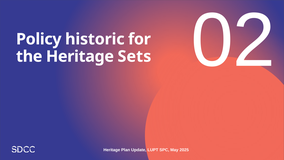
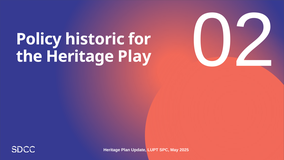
Sets: Sets -> Play
